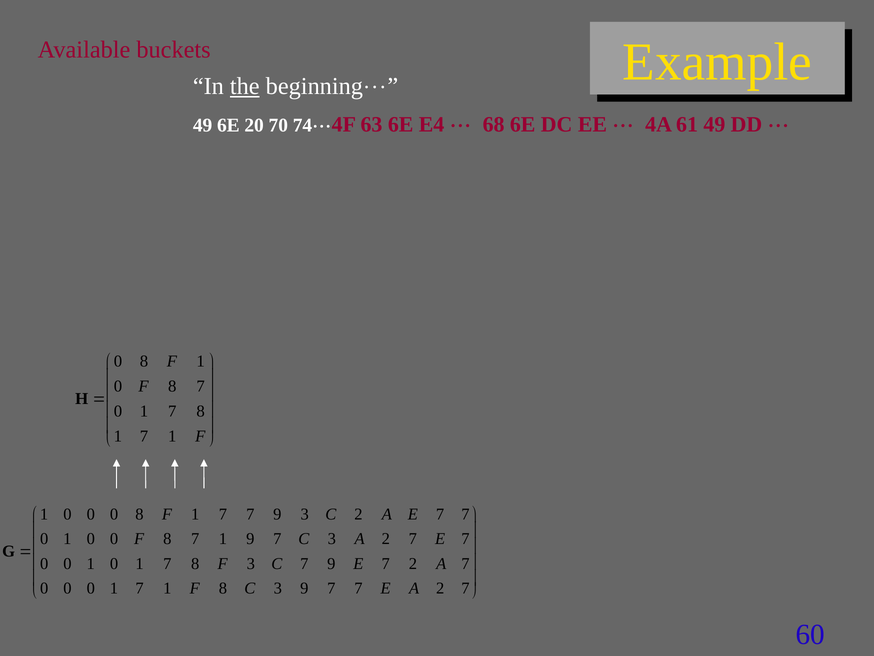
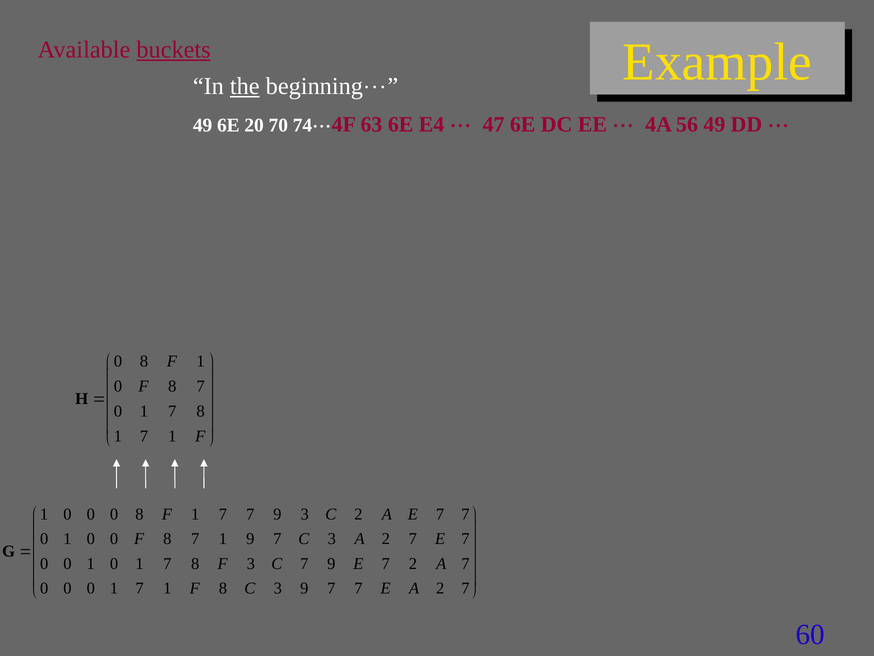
buckets underline: none -> present
68: 68 -> 47
61: 61 -> 56
